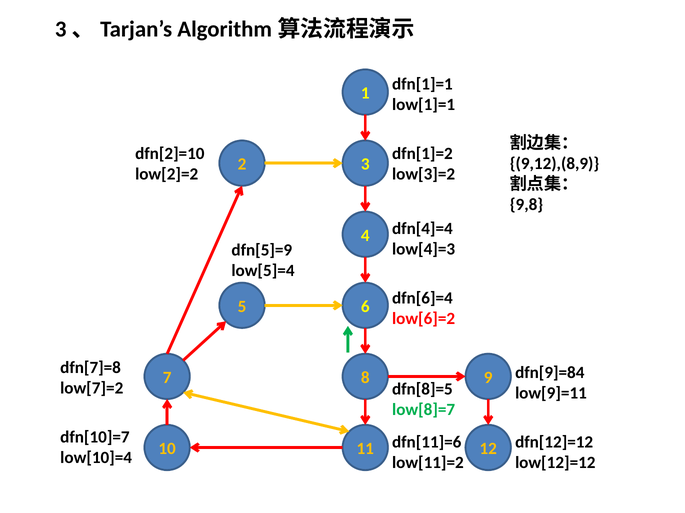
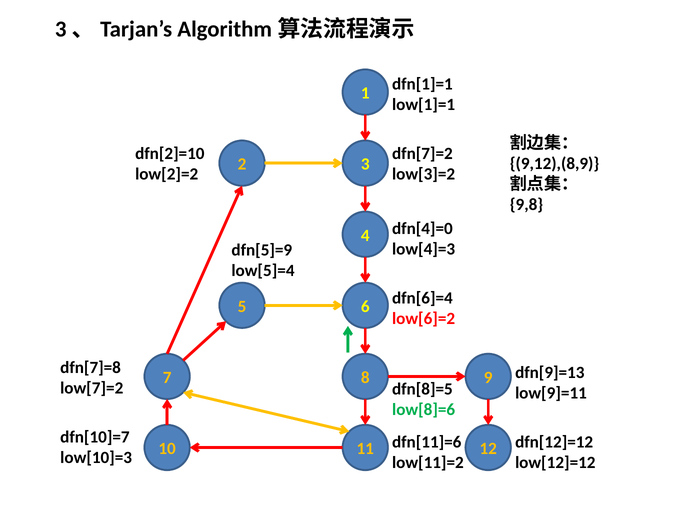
dfn[1]=2: dfn[1]=2 -> dfn[7]=2
dfn[4]=4: dfn[4]=4 -> dfn[4]=0
dfn[9]=84: dfn[9]=84 -> dfn[9]=13
low[8]=7: low[8]=7 -> low[8]=6
low[10]=4: low[10]=4 -> low[10]=3
